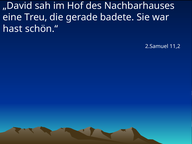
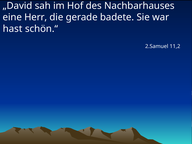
Treu: Treu -> Herr
